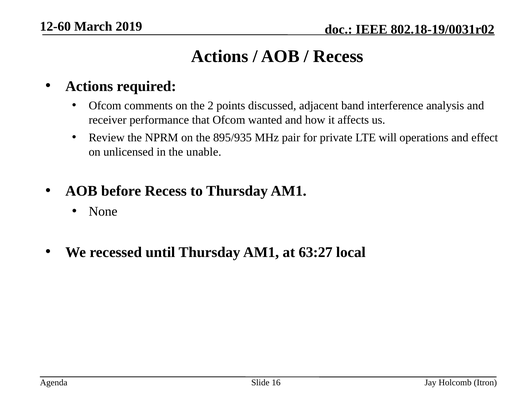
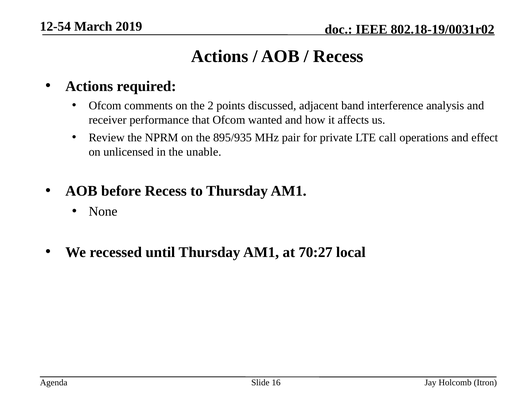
12-60: 12-60 -> 12-54
will: will -> call
63:27: 63:27 -> 70:27
